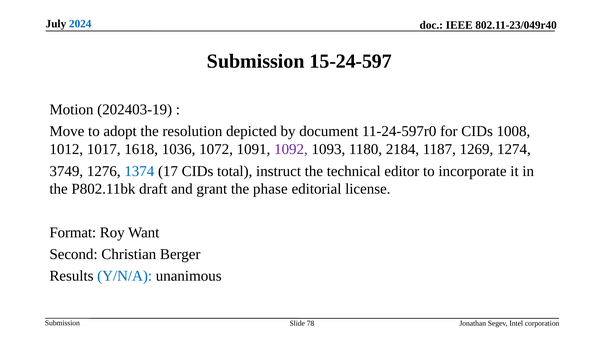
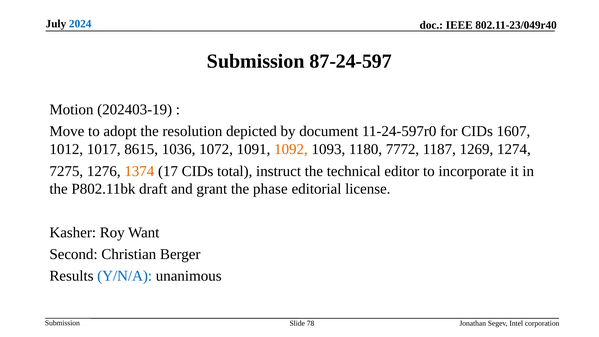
15-24-597: 15-24-597 -> 87-24-597
1008: 1008 -> 1607
1618: 1618 -> 8615
1092 colour: purple -> orange
2184: 2184 -> 7772
3749: 3749 -> 7275
1374 colour: blue -> orange
Format: Format -> Kasher
